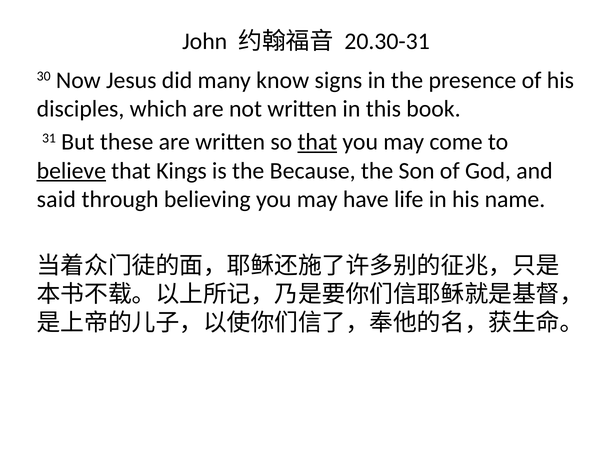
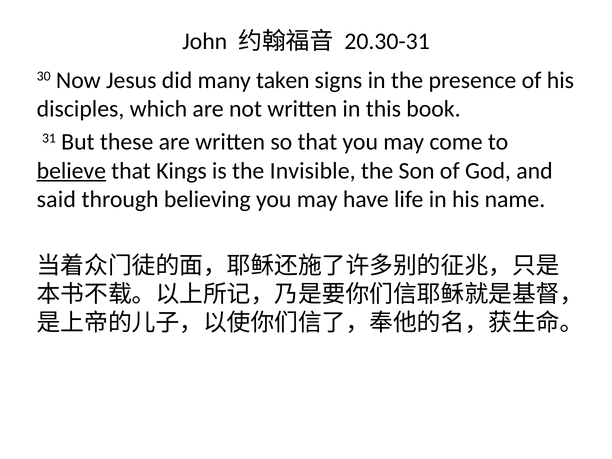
know: know -> taken
that at (317, 142) underline: present -> none
Because: Because -> Invisible
